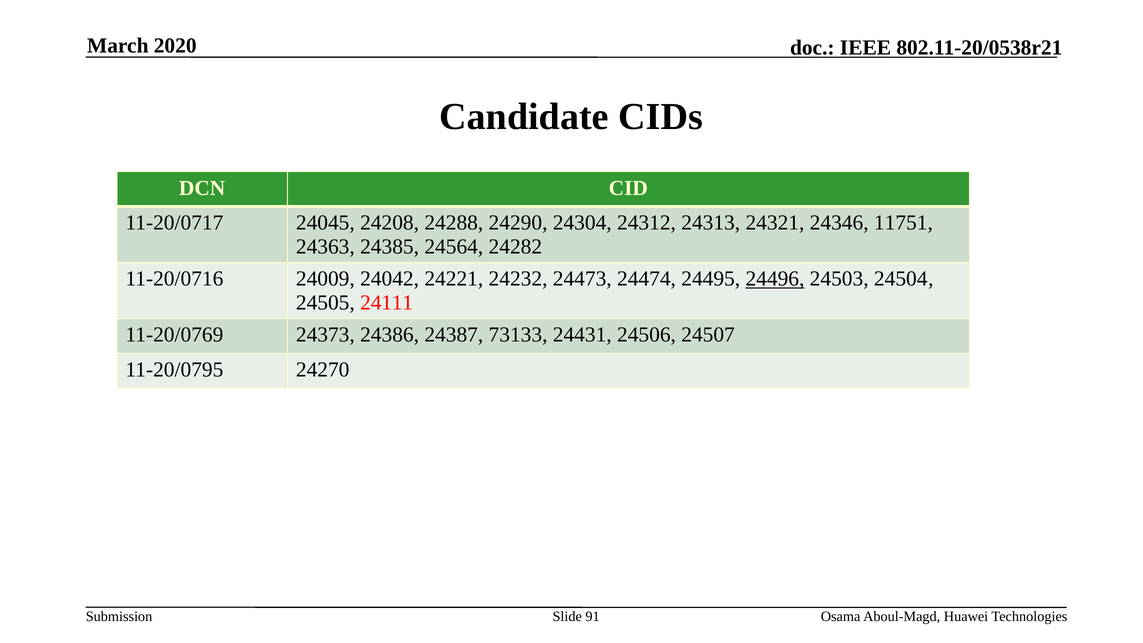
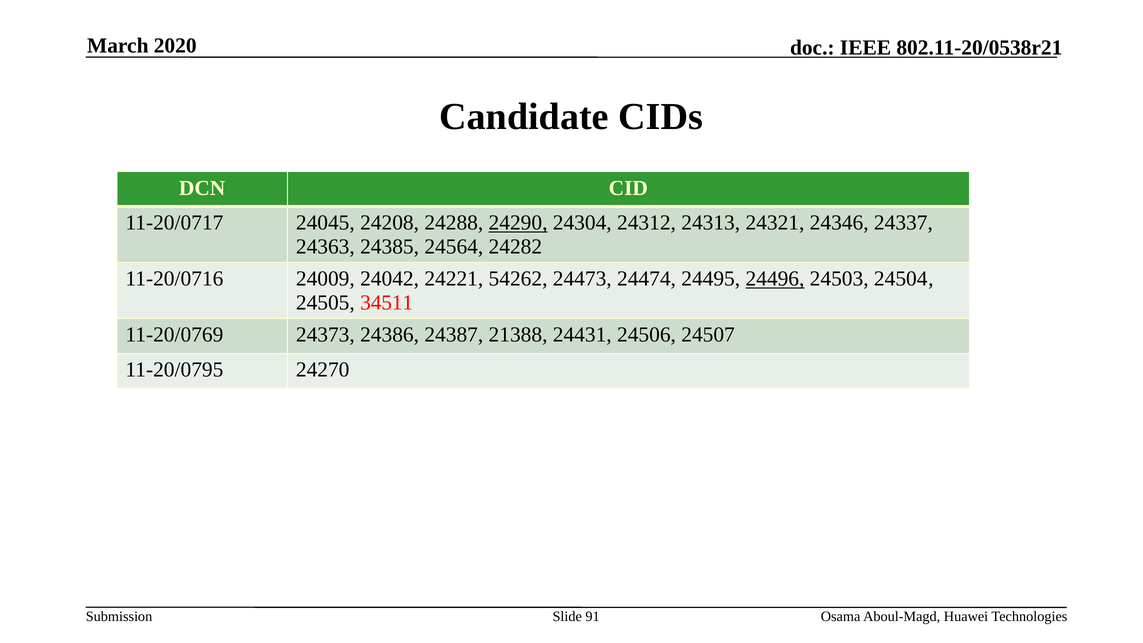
24290 underline: none -> present
11751: 11751 -> 24337
24232: 24232 -> 54262
24111: 24111 -> 34511
73133: 73133 -> 21388
